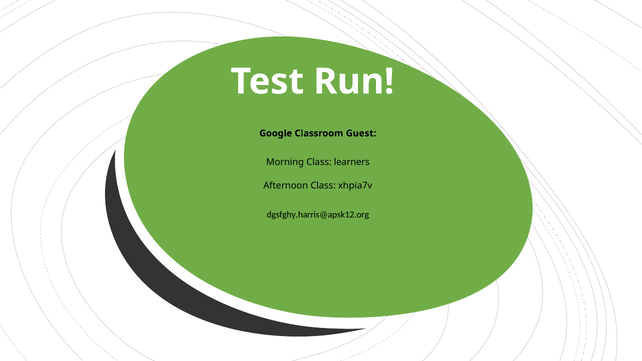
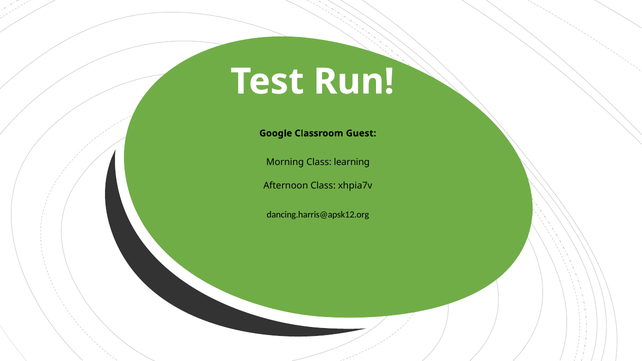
learners: learners -> learning
dgsfghy.harris@apsk12.org: dgsfghy.harris@apsk12.org -> dancing.harris@apsk12.org
